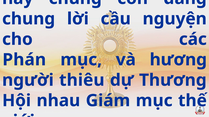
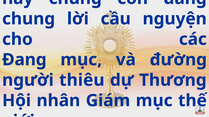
Phán at (24, 60): Phán -> Đang
hương: hương -> đường
nhau: nhau -> nhân
